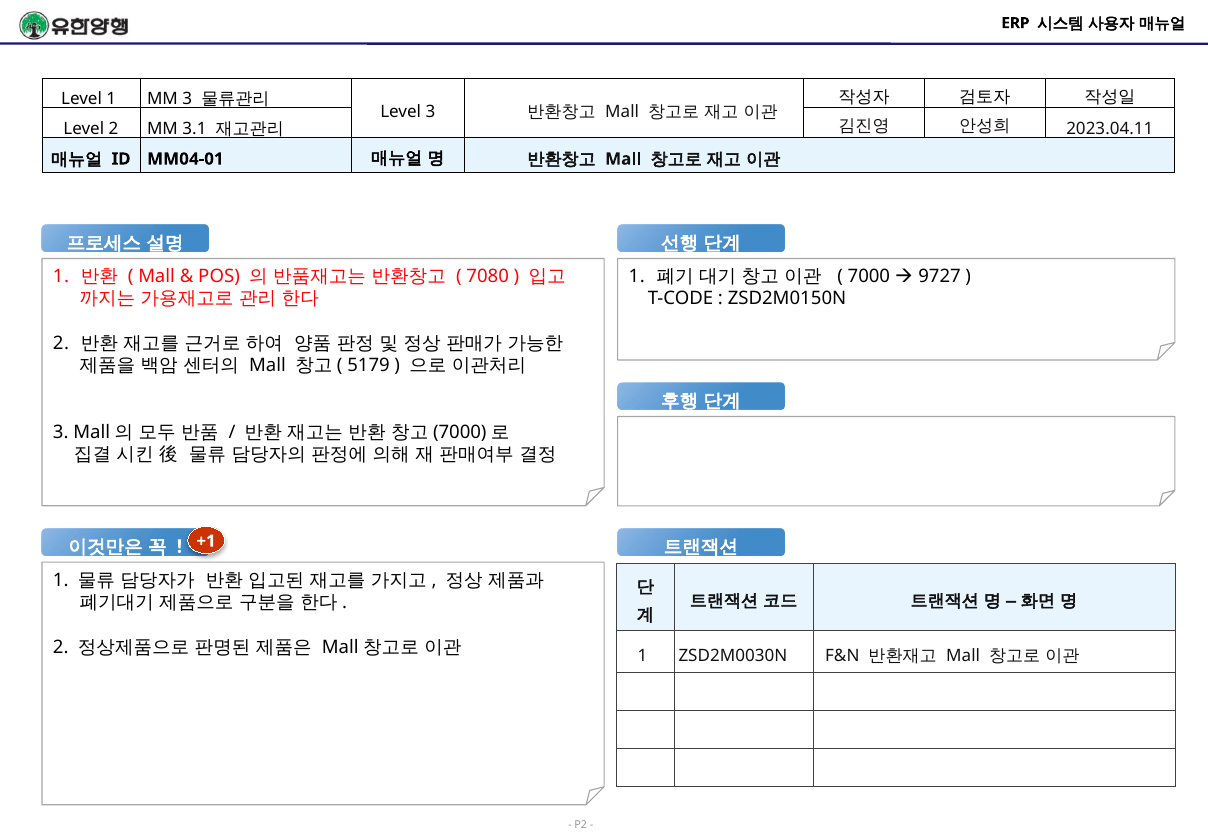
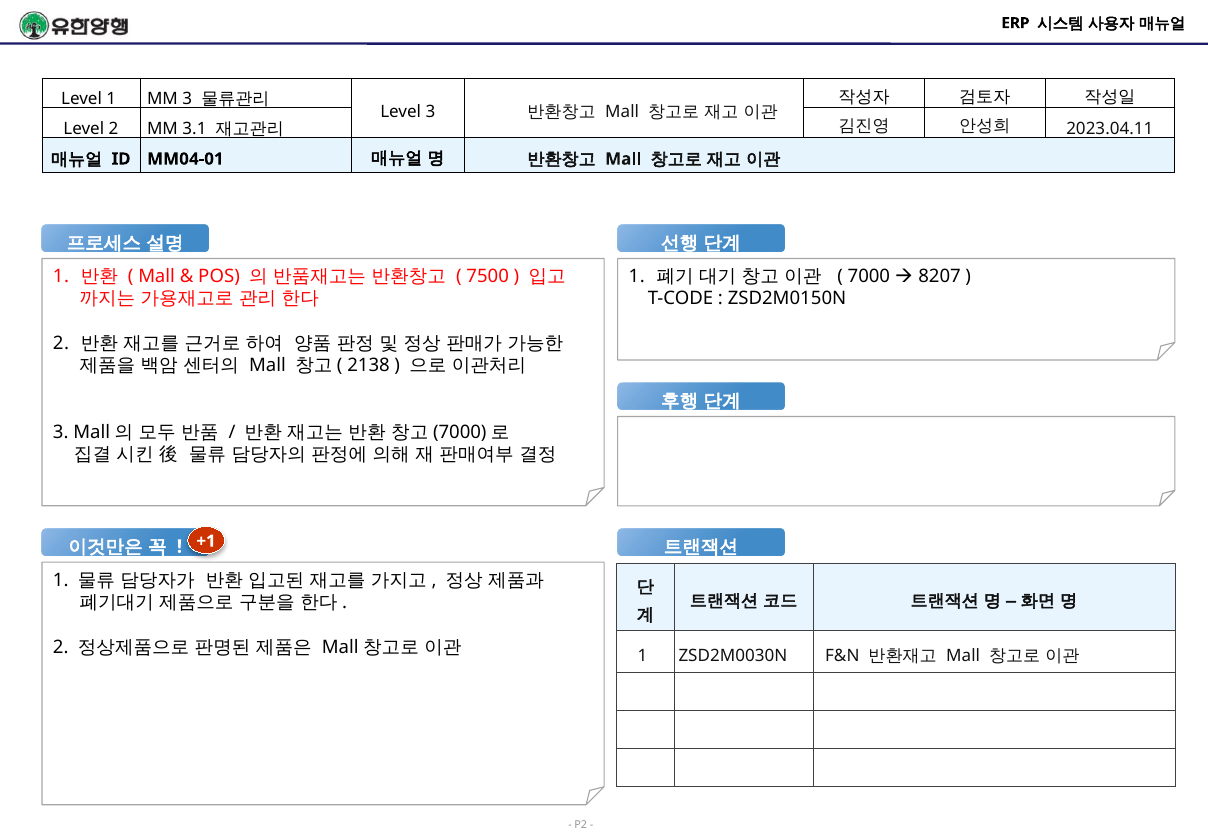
7080: 7080 -> 7500
9727: 9727 -> 8207
5179: 5179 -> 2138
